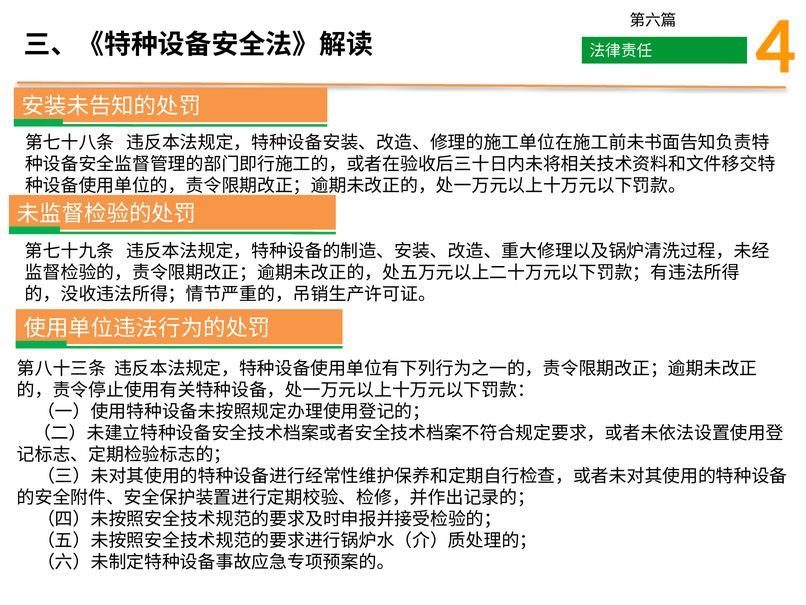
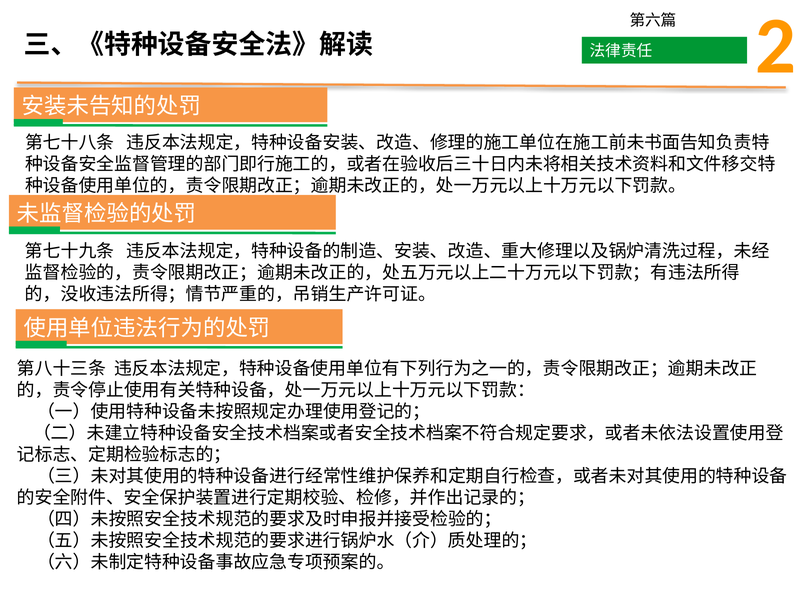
4: 4 -> 2
